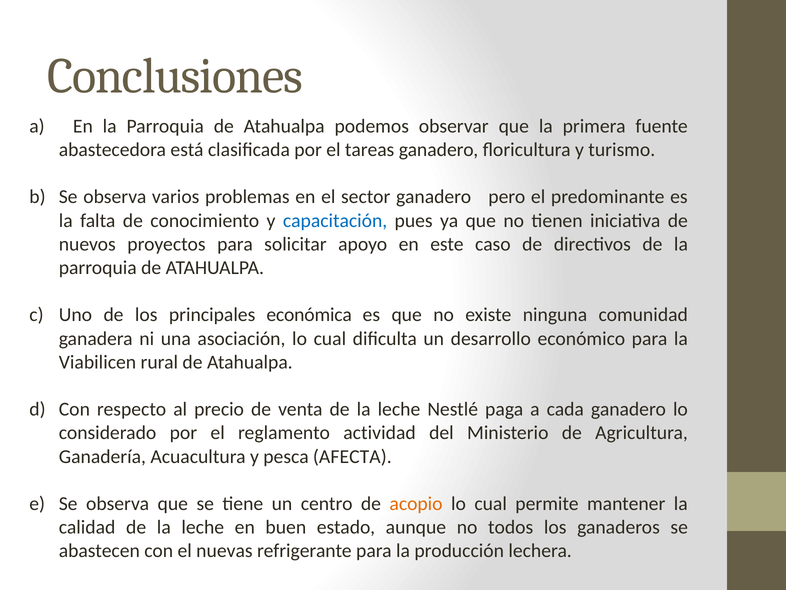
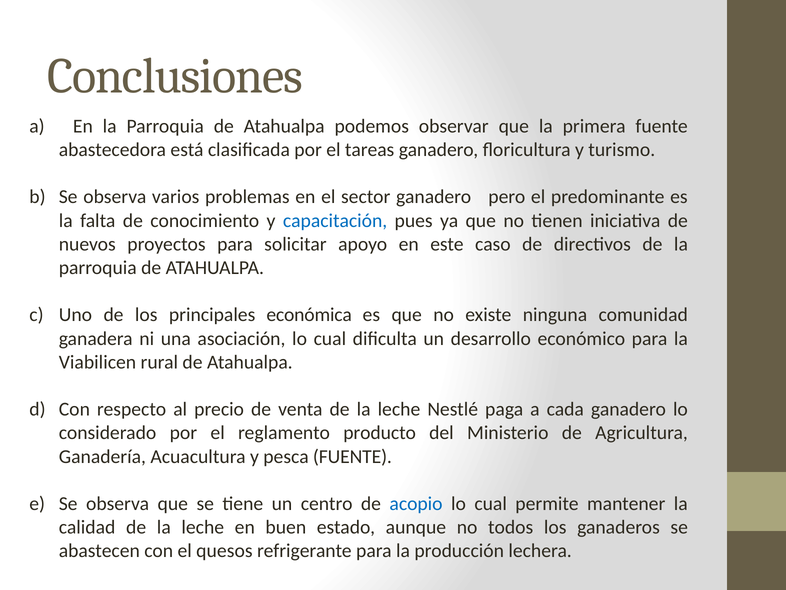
actividad: actividad -> producto
pesca AFECTA: AFECTA -> FUENTE
acopio colour: orange -> blue
nuevas: nuevas -> quesos
